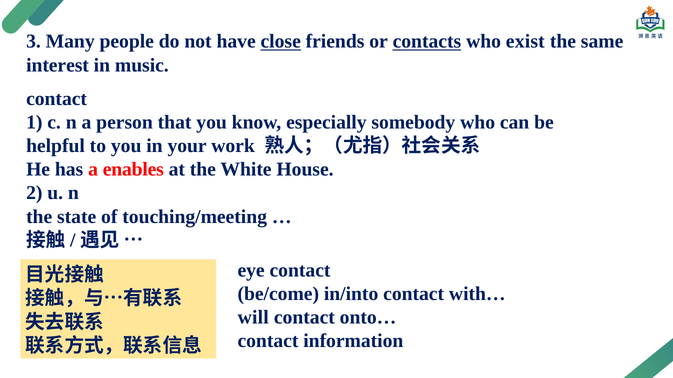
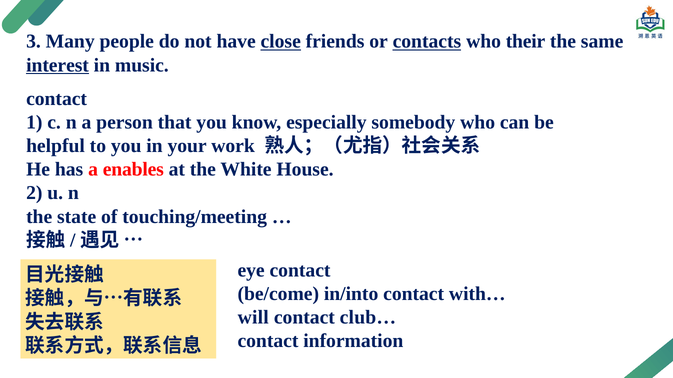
exist: exist -> their
interest underline: none -> present
onto…: onto… -> club…
